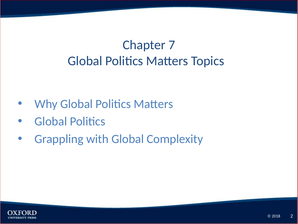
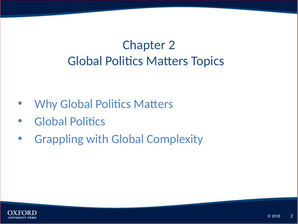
Chapter 7: 7 -> 2
